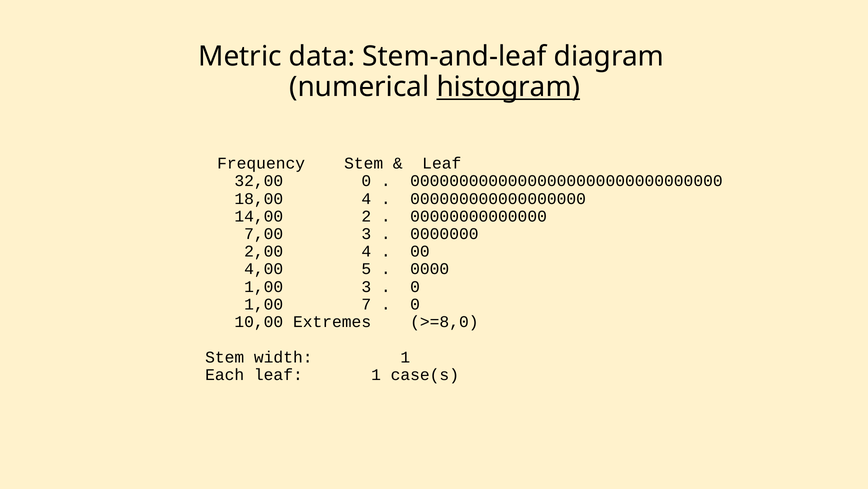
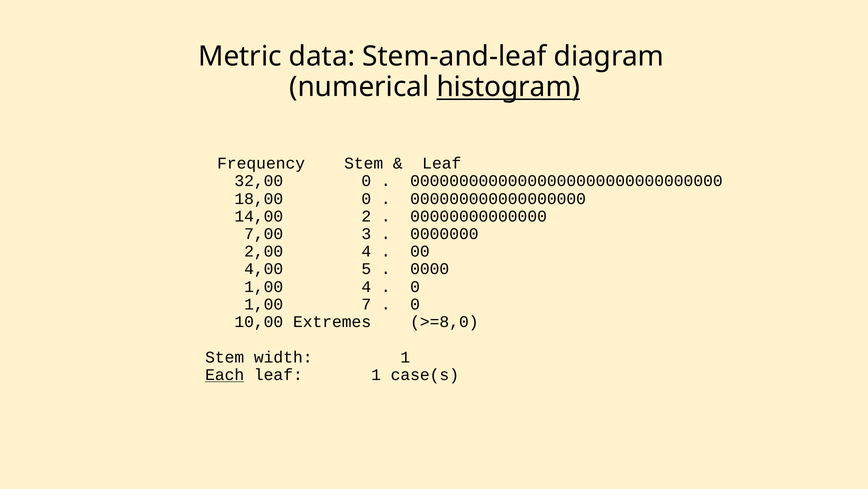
18,00 4: 4 -> 0
1,00 3: 3 -> 4
Each underline: none -> present
